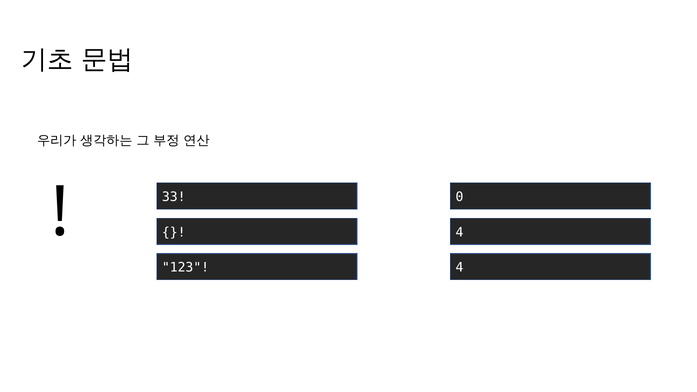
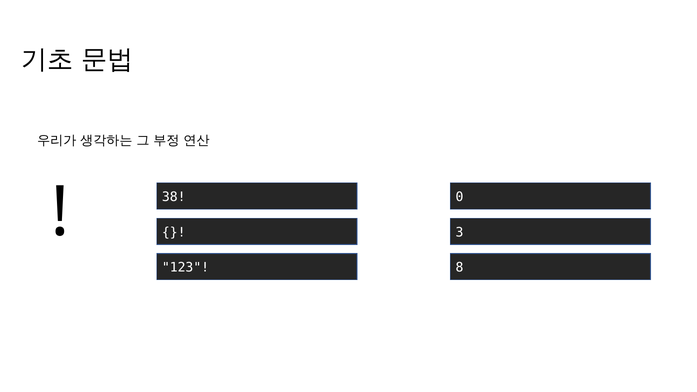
33: 33 -> 38
4 at (459, 232): 4 -> 3
123 4: 4 -> 8
